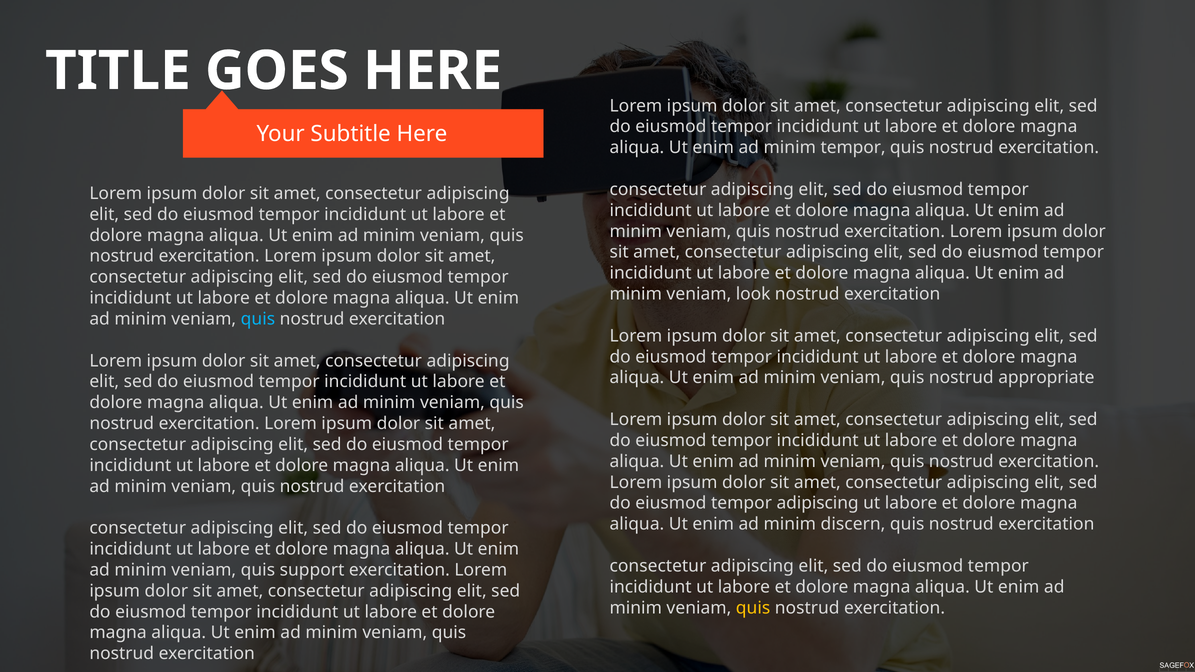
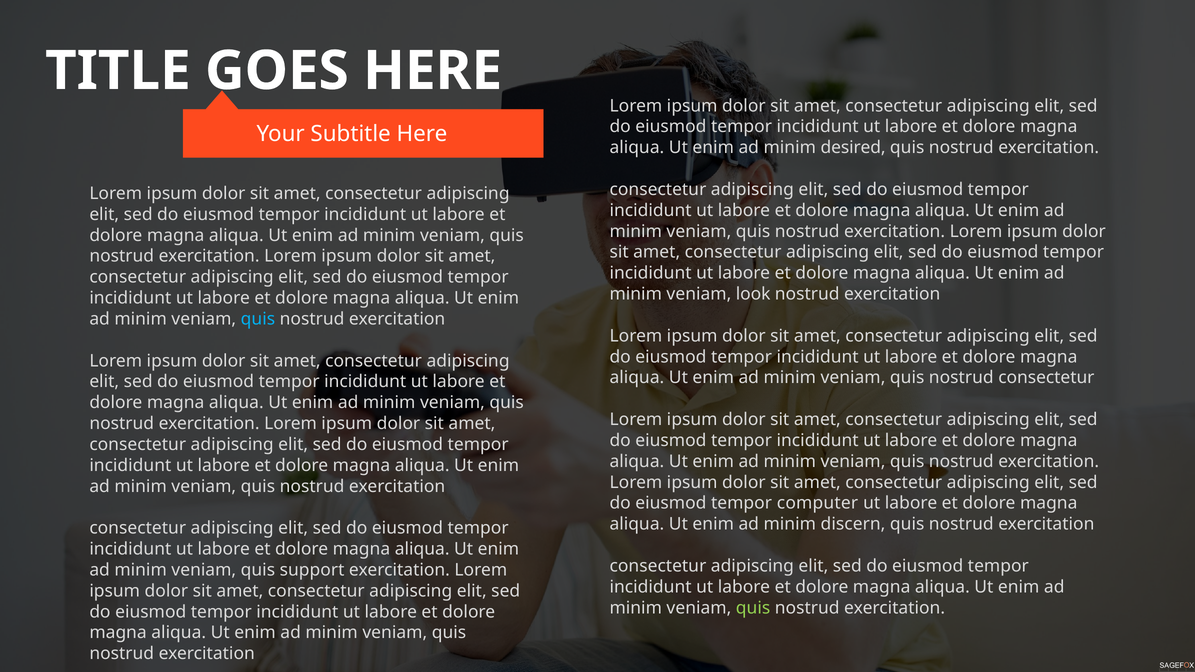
minim tempor: tempor -> desired
nostrud appropriate: appropriate -> consectetur
tempor adipiscing: adipiscing -> computer
quis at (753, 608) colour: yellow -> light green
